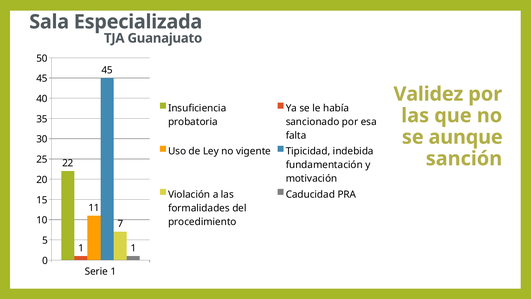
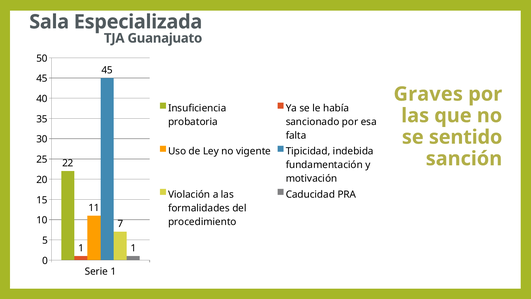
Validez: Validez -> Graves
aunque: aunque -> sentido
